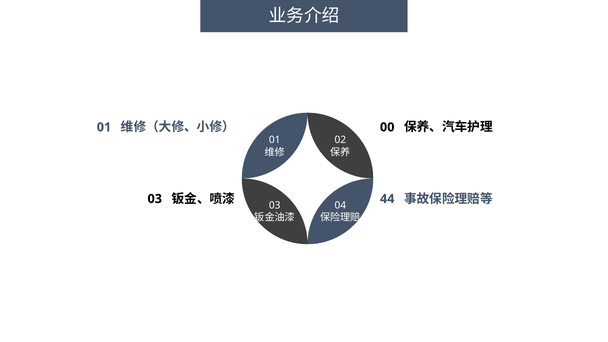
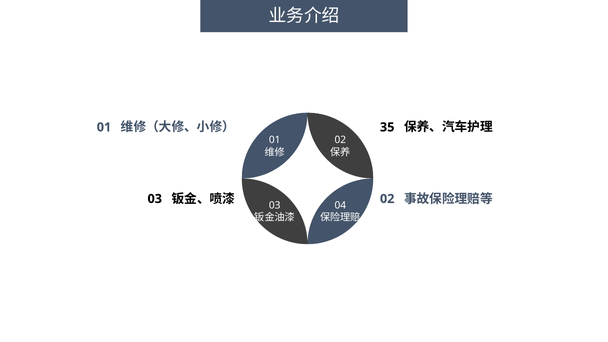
00: 00 -> 35
44 at (387, 199): 44 -> 02
